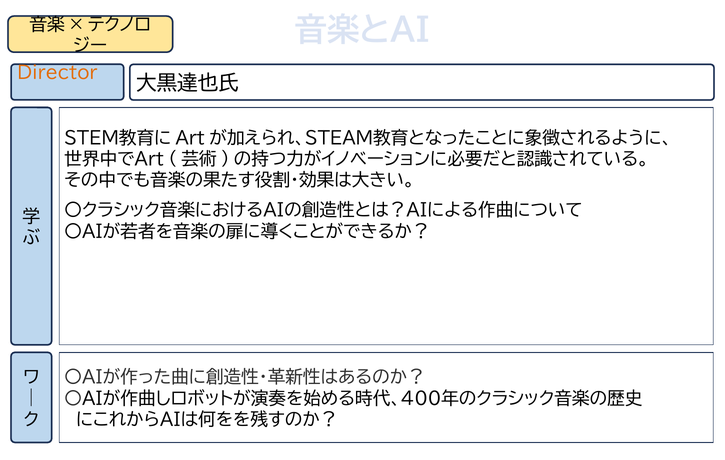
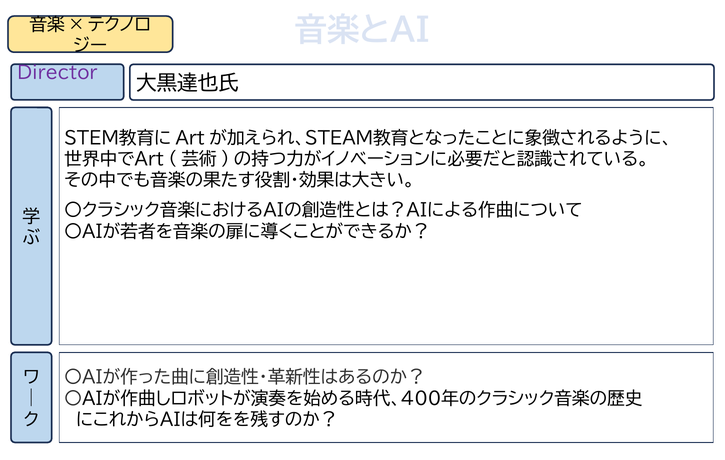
Director colour: orange -> purple
